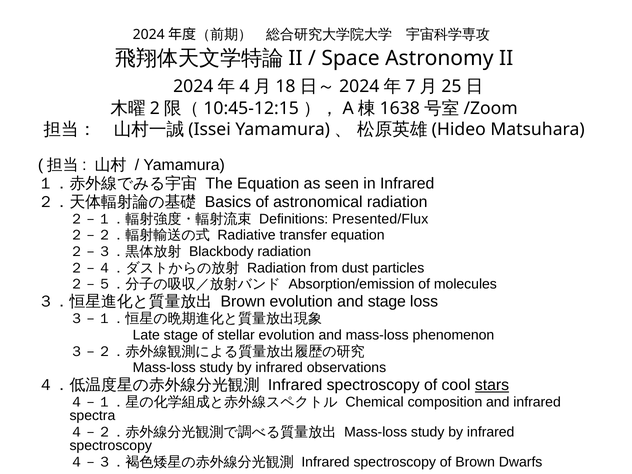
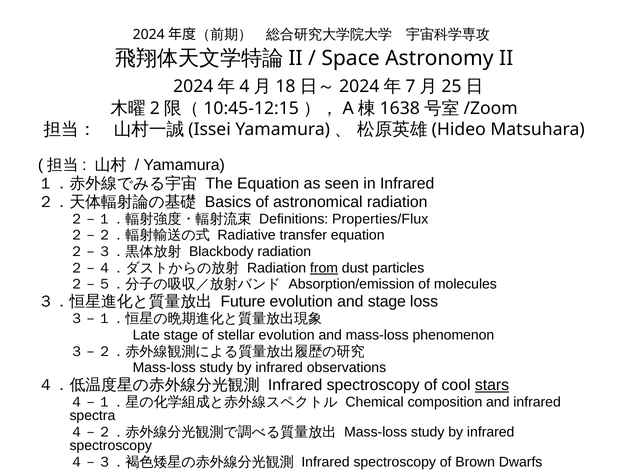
Presented/Flux: Presented/Flux -> Properties/Flux
from underline: none -> present
Brown at (243, 302): Brown -> Future
